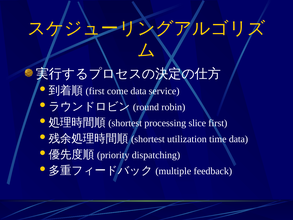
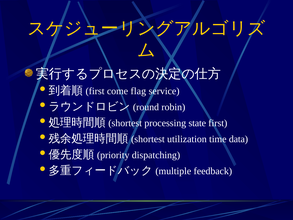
come data: data -> flag
slice: slice -> state
